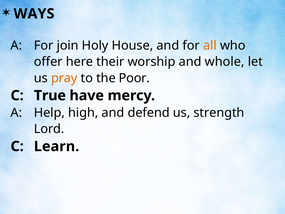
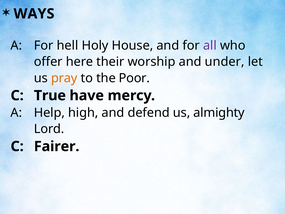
join: join -> hell
all colour: orange -> purple
whole: whole -> under
strength: strength -> almighty
Learn: Learn -> Fairer
